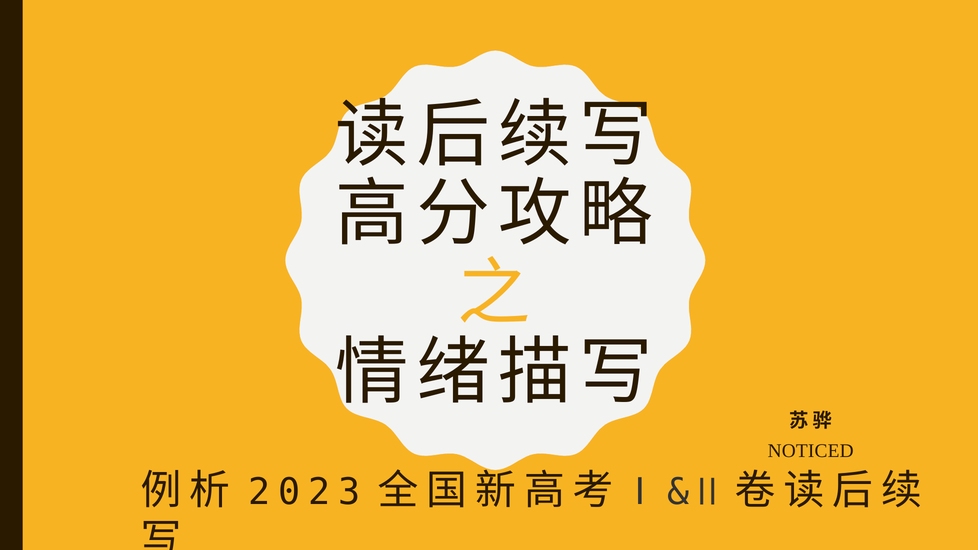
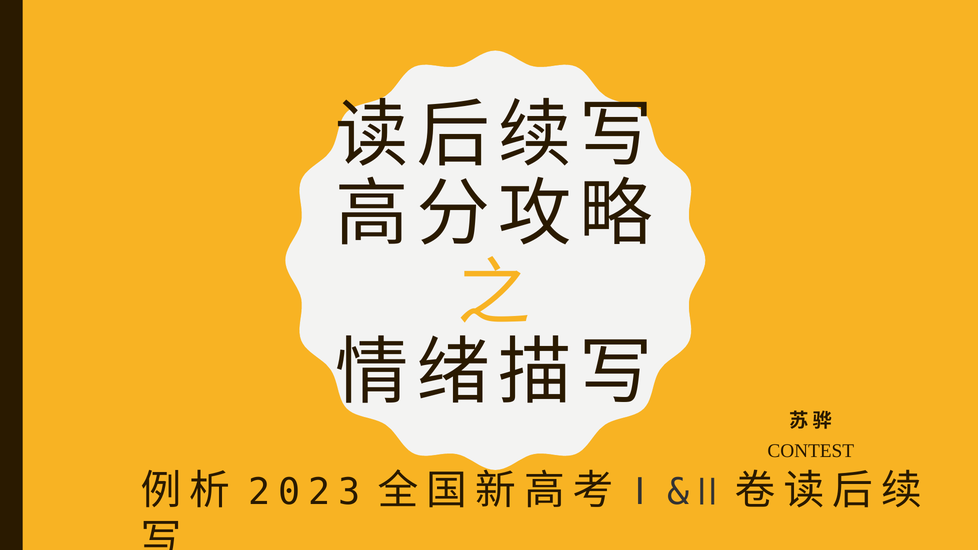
NOTICED: NOTICED -> CONTEST
